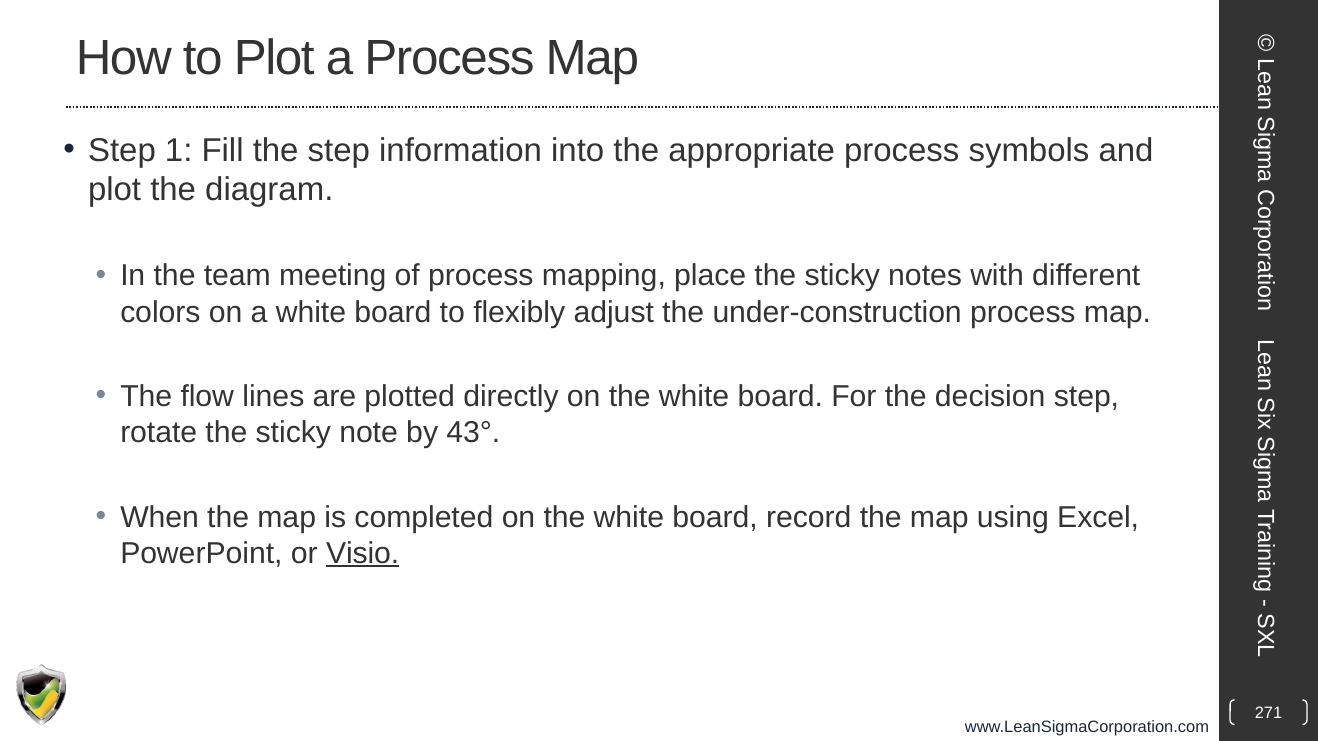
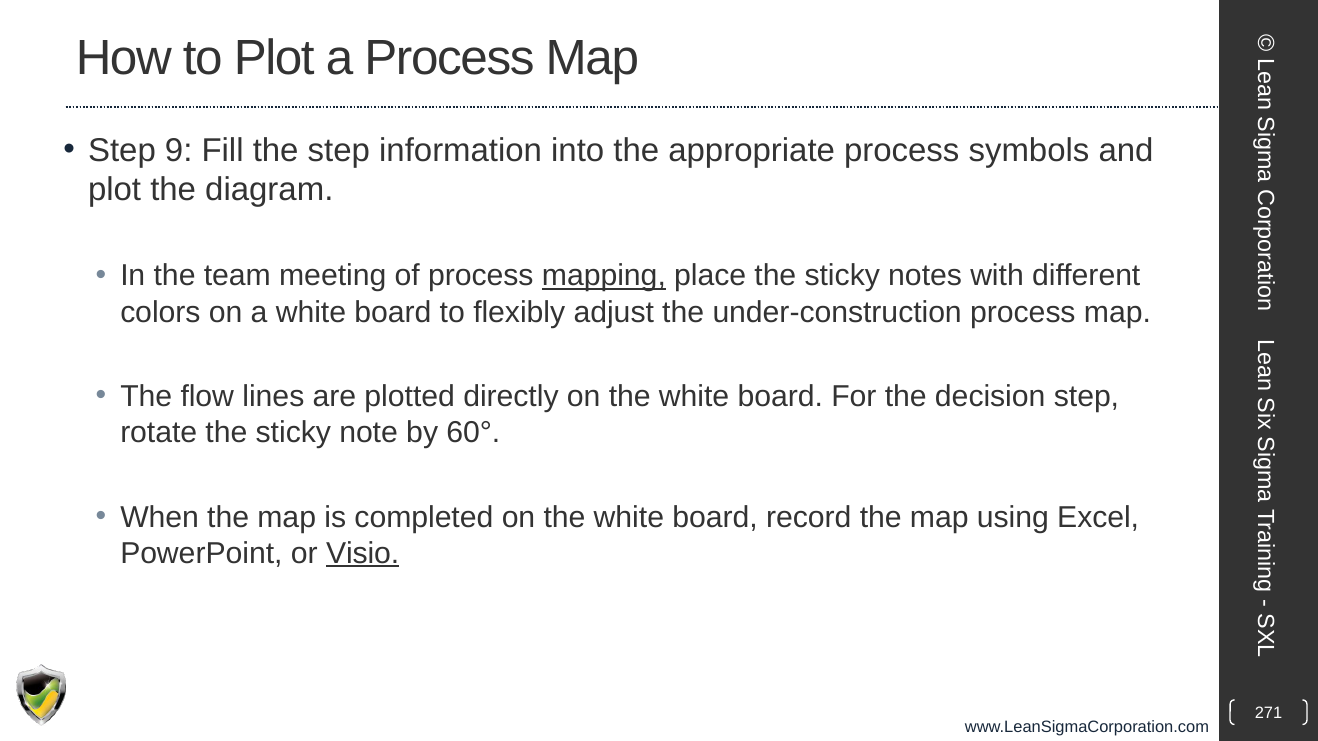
1: 1 -> 9
mapping underline: none -> present
43°: 43° -> 60°
